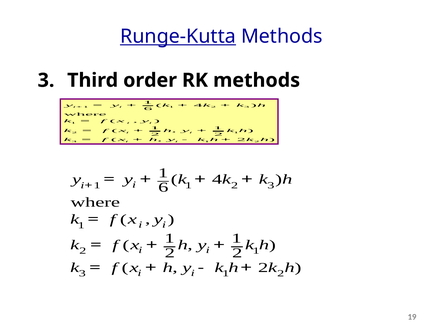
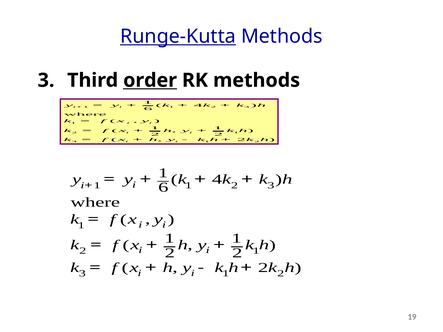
order underline: none -> present
